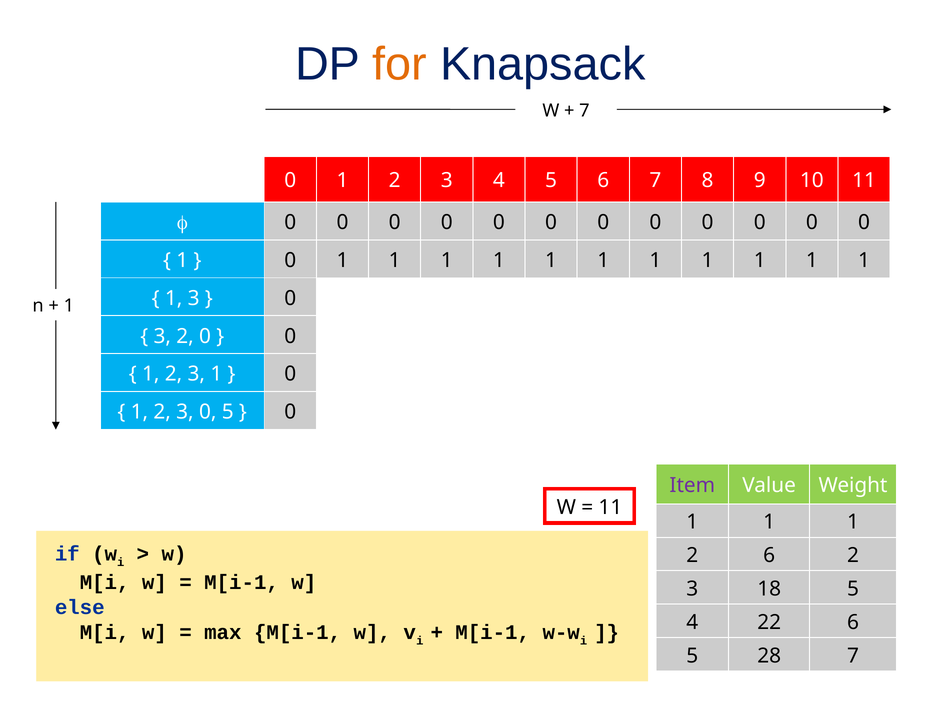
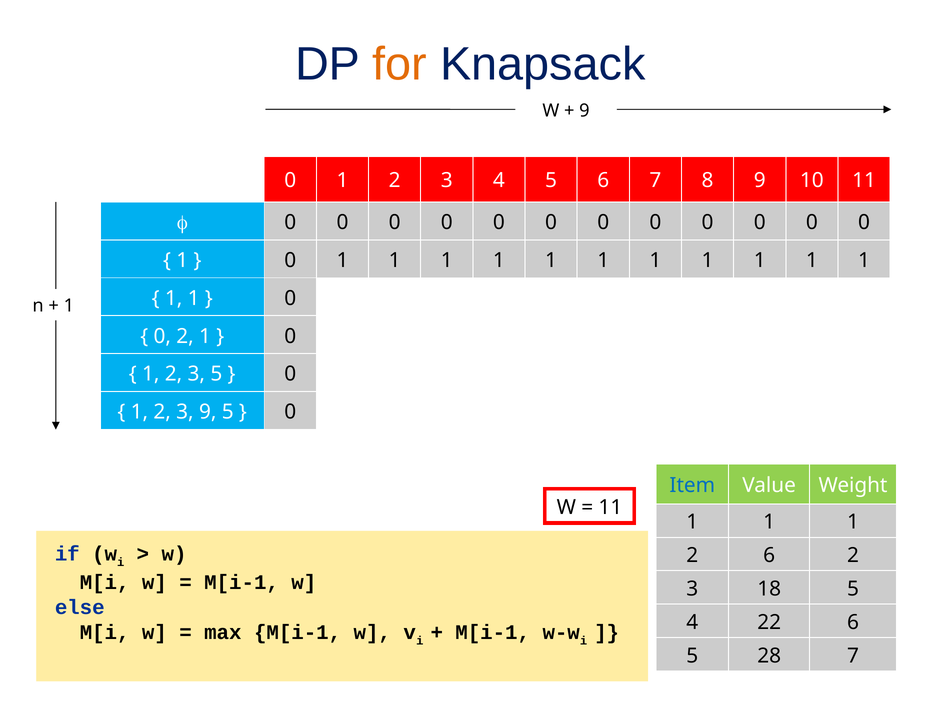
7 at (584, 111): 7 -> 9
3 at (194, 298): 3 -> 1
3 at (162, 336): 3 -> 0
0 at (205, 336): 0 -> 1
3 1: 1 -> 5
2 3 0: 0 -> 9
Item colour: purple -> blue
